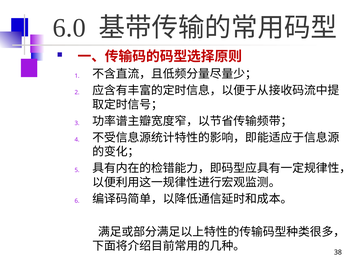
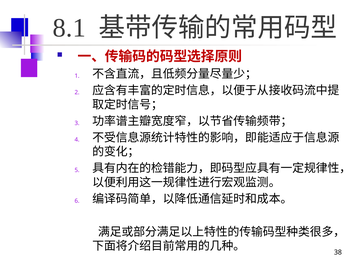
6.0: 6.0 -> 8.1
